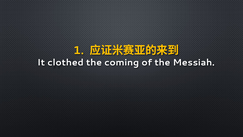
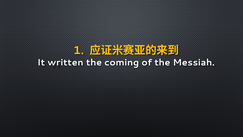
clothed: clothed -> written
